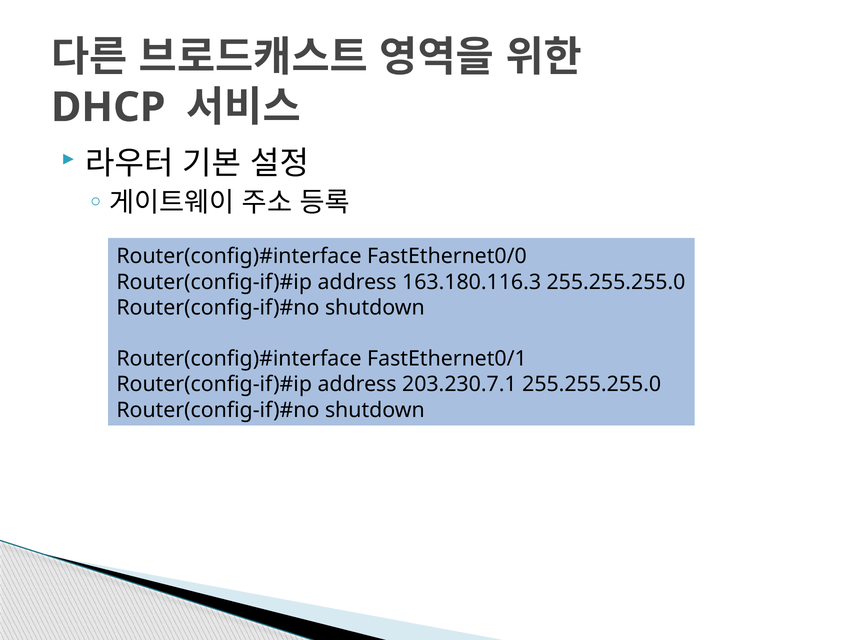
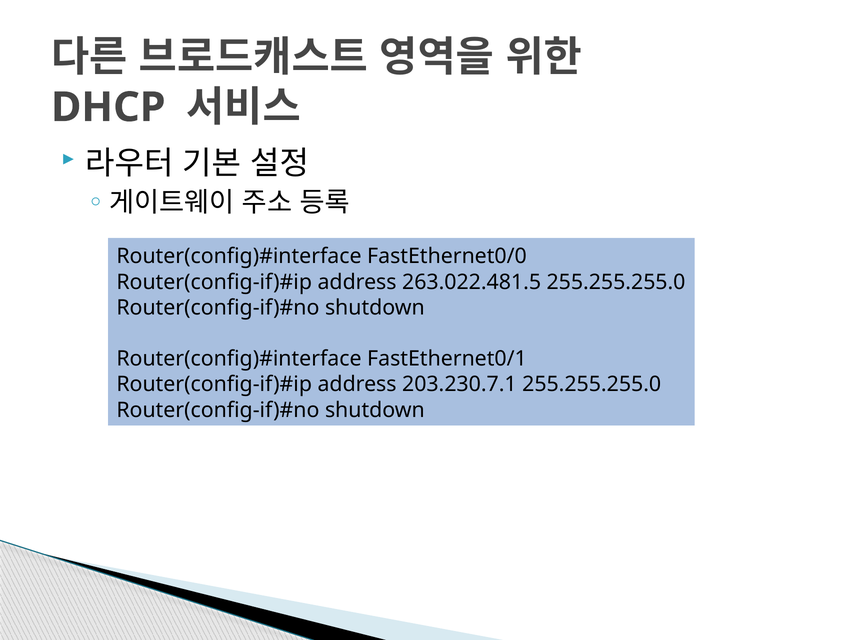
163.180.116.3: 163.180.116.3 -> 263.022.481.5
